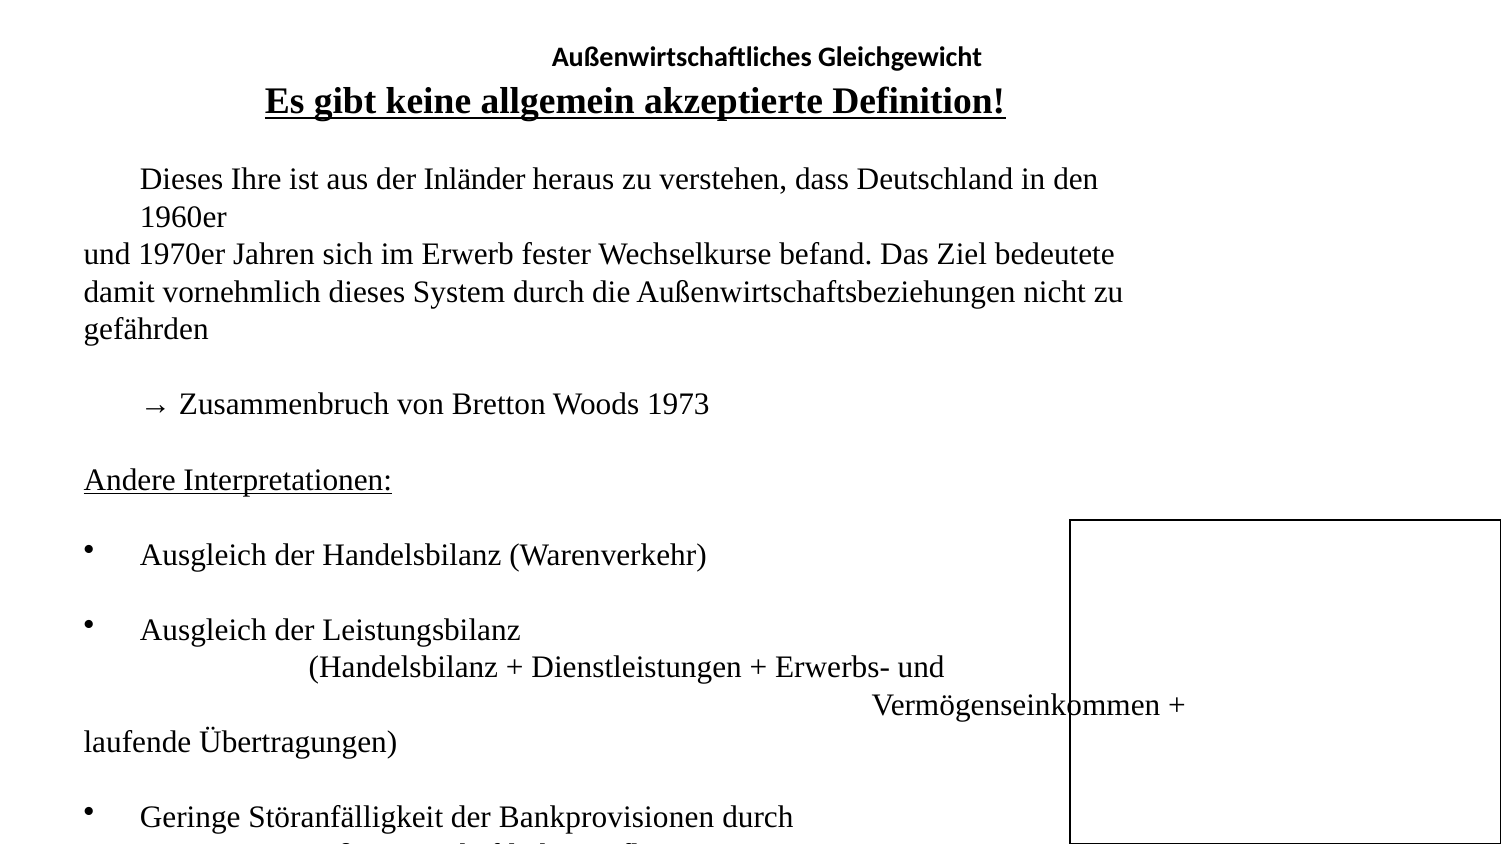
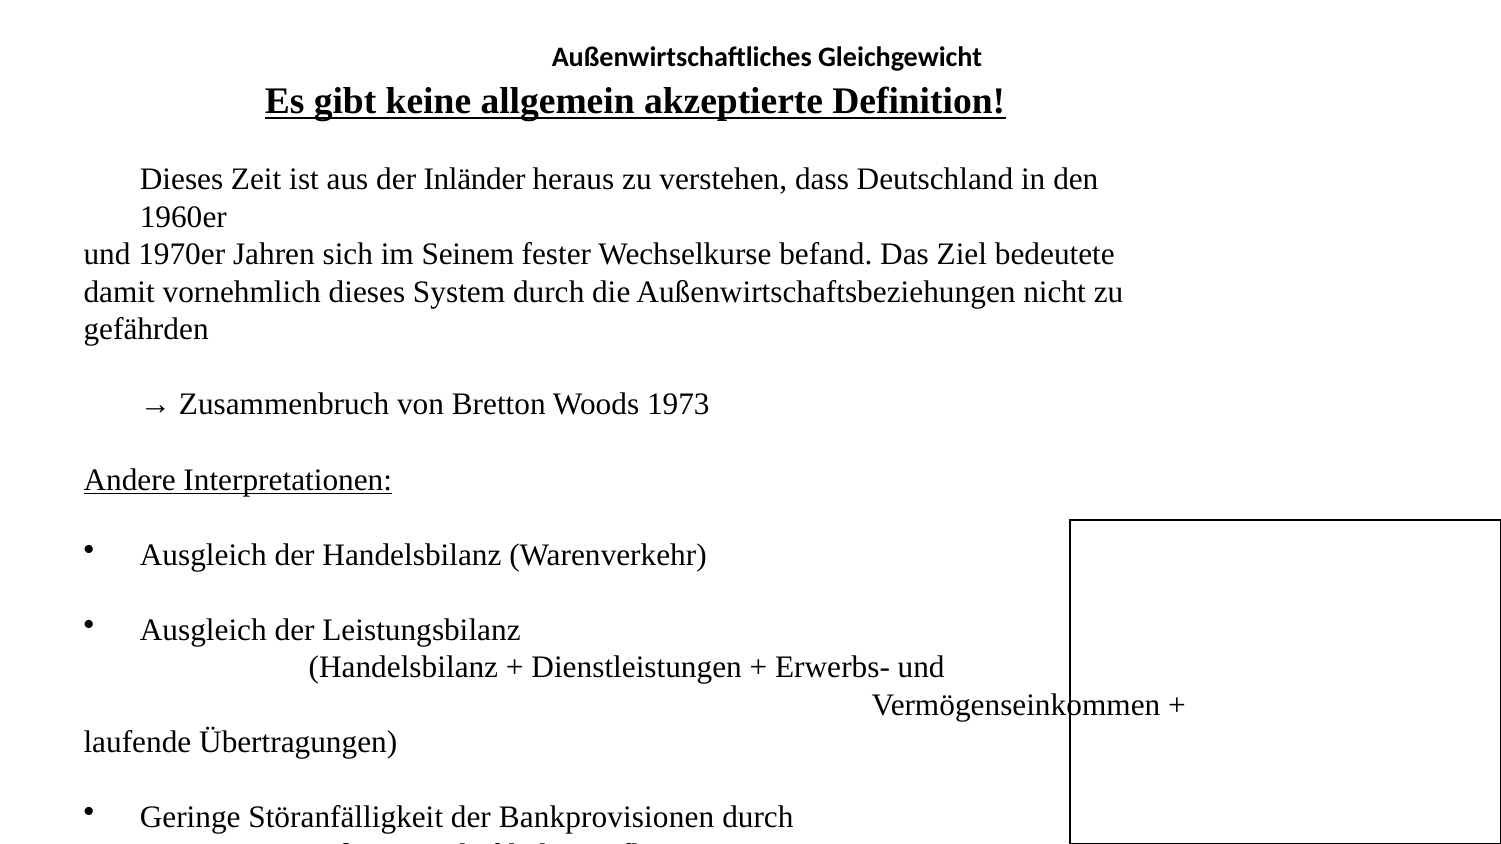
Ihre: Ihre -> Zeit
Erwerb: Erwerb -> Seinem
